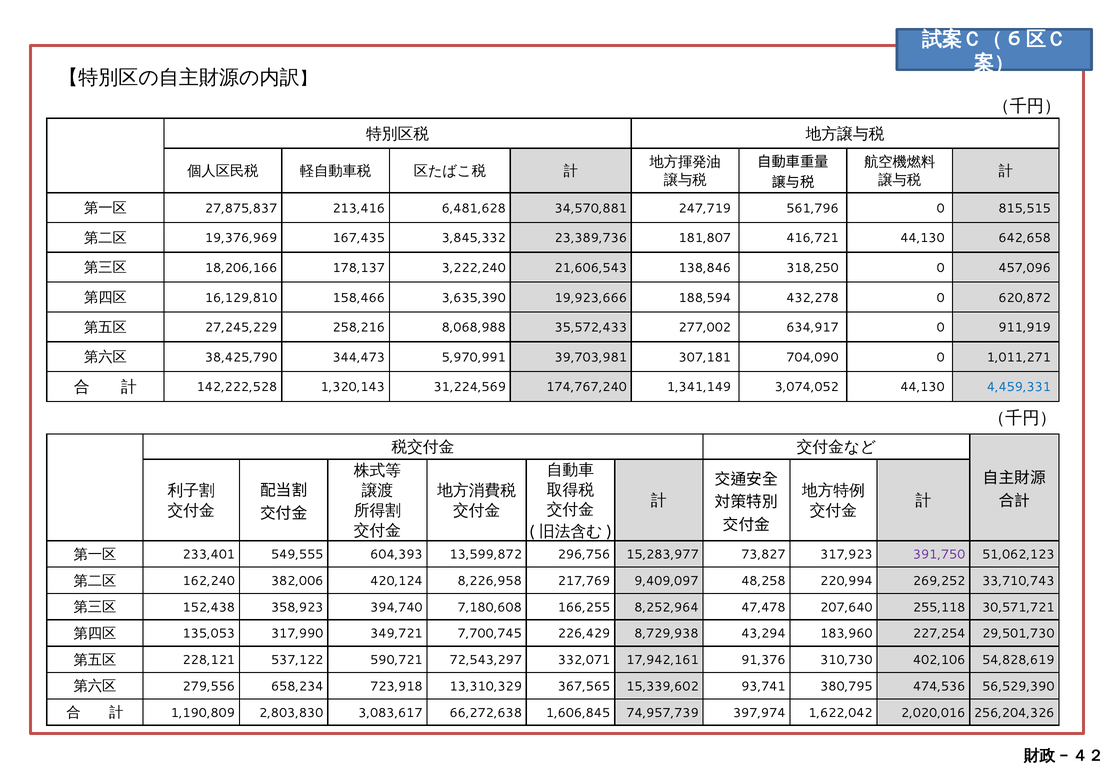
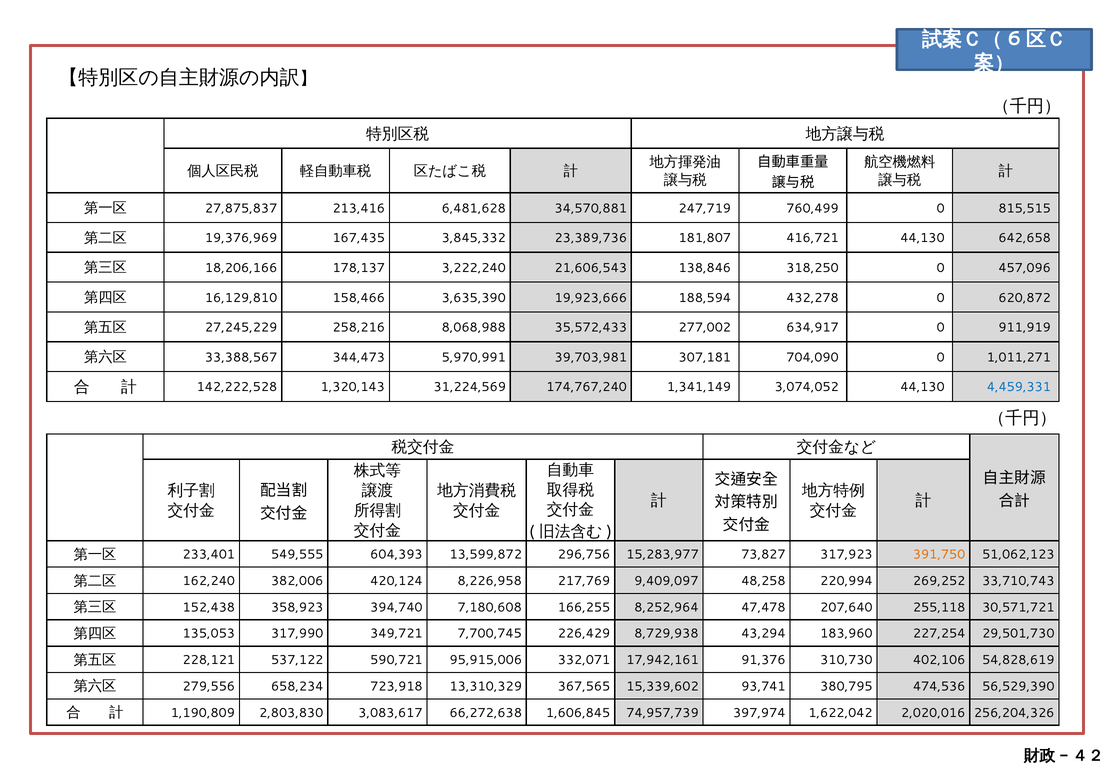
561,796: 561,796 -> 760,499
38,425,790: 38,425,790 -> 33,388,567
391,750 colour: purple -> orange
72,543,297: 72,543,297 -> 95,915,006
